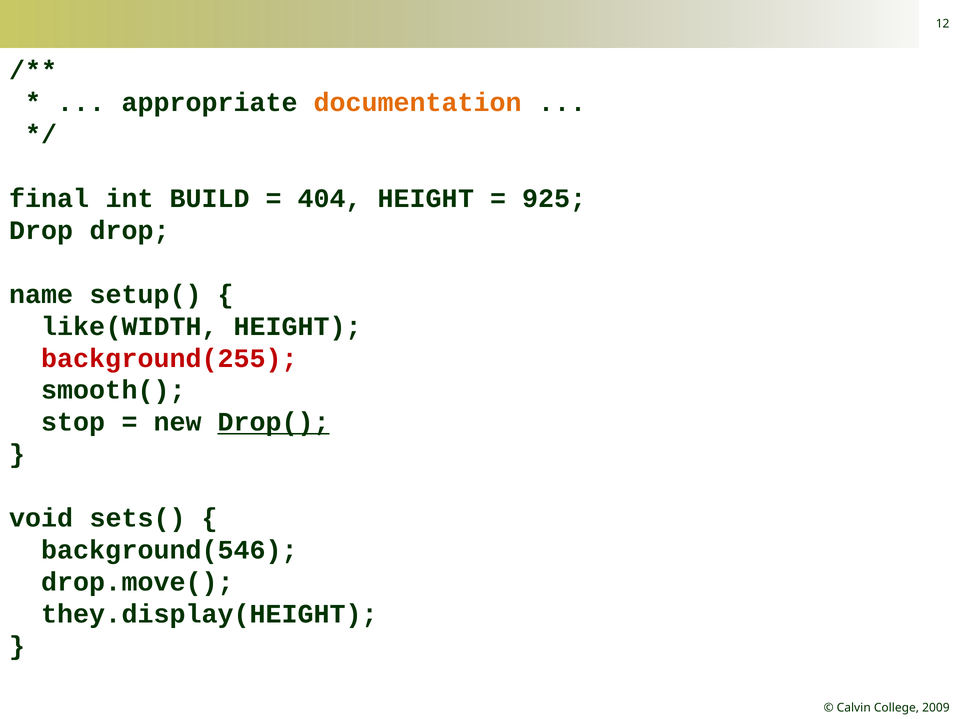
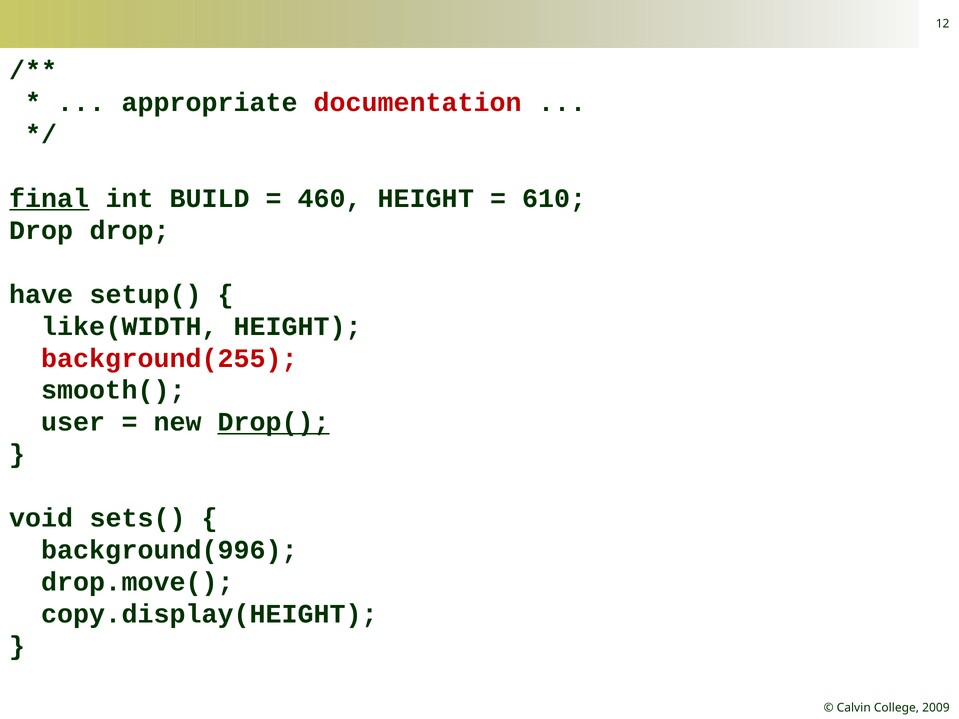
documentation colour: orange -> red
final underline: none -> present
404: 404 -> 460
925: 925 -> 610
name: name -> have
stop: stop -> user
background(546: background(546 -> background(996
they.display(HEIGHT: they.display(HEIGHT -> copy.display(HEIGHT
